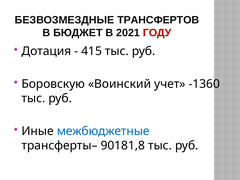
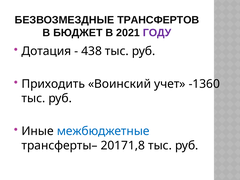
ГОДУ colour: red -> purple
415: 415 -> 438
Боровскую: Боровскую -> Приходить
90181,8: 90181,8 -> 20171,8
